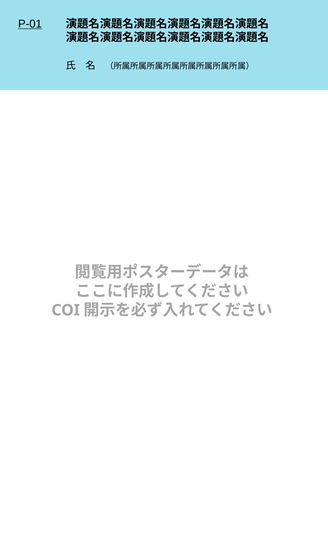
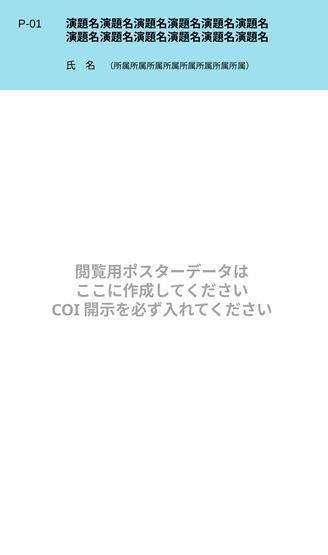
P-01 underline: present -> none
